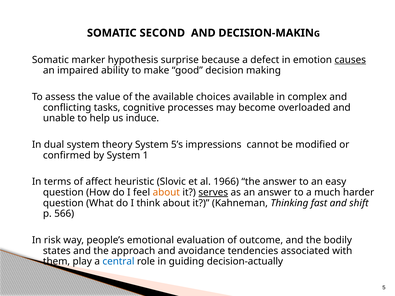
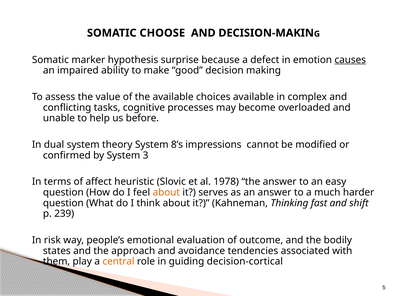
SECOND: SECOND -> CHOOSE
induce: induce -> before
5’s: 5’s -> 8’s
1: 1 -> 3
1966: 1966 -> 1978
serves underline: present -> none
566: 566 -> 239
central colour: blue -> orange
decision-actually: decision-actually -> decision-cortical
